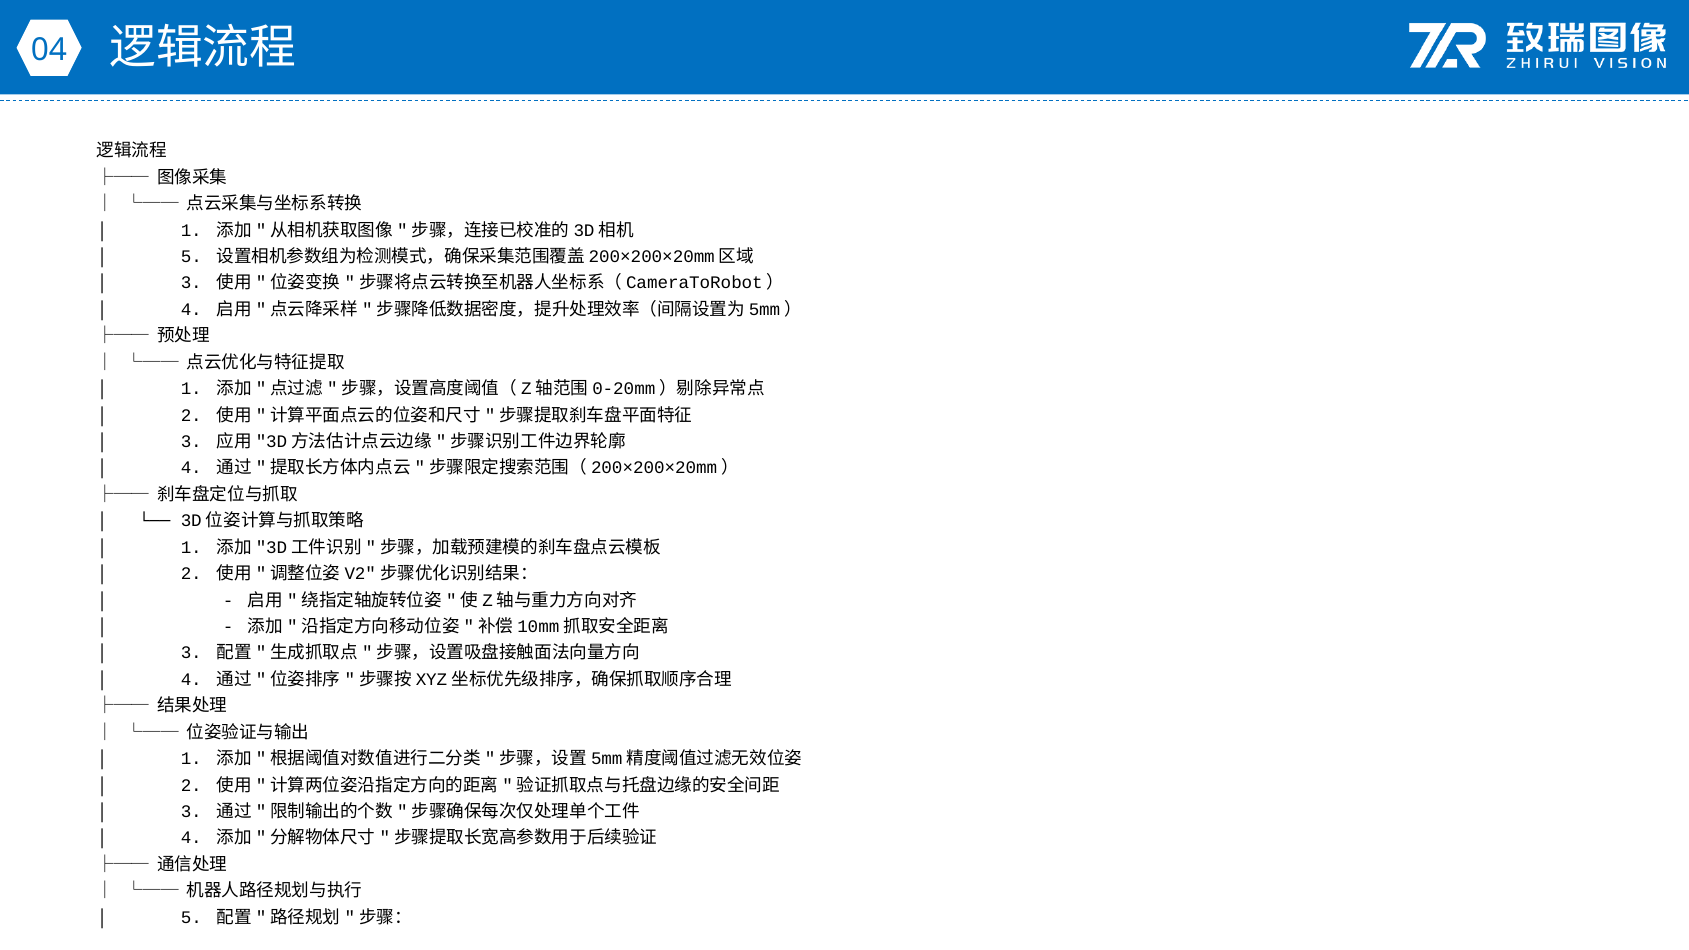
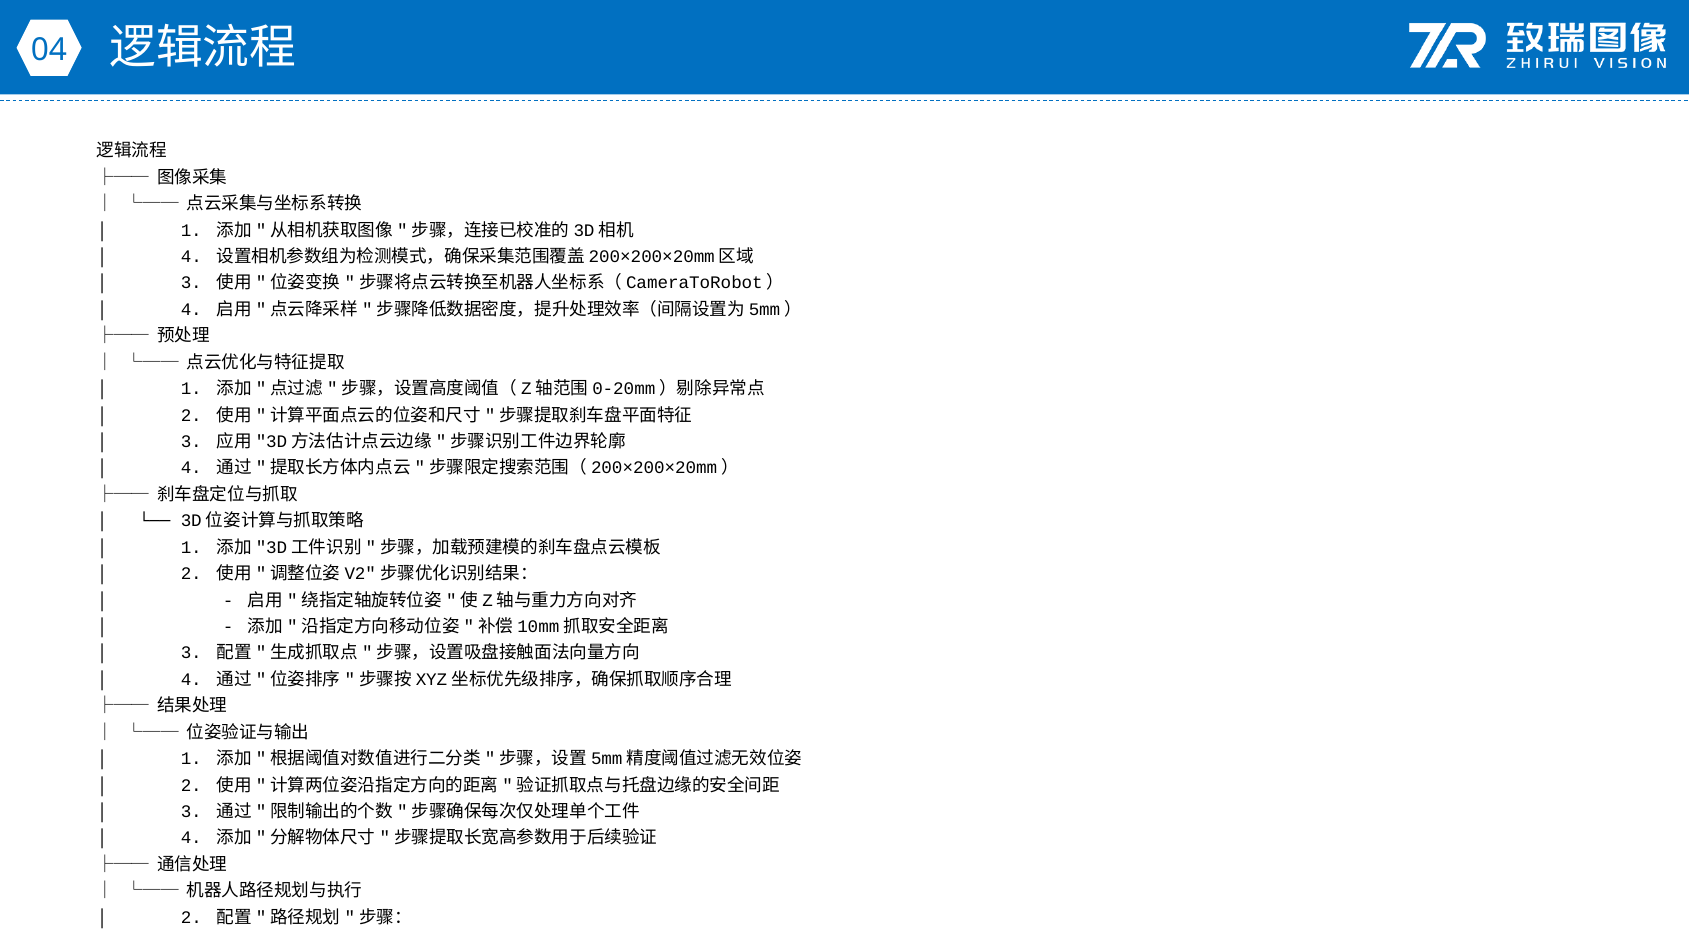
5 at (191, 257): 5 -> 4
5 at (191, 918): 5 -> 2
